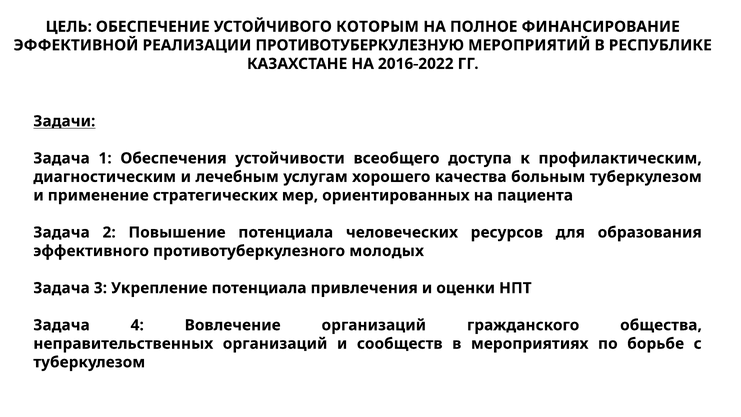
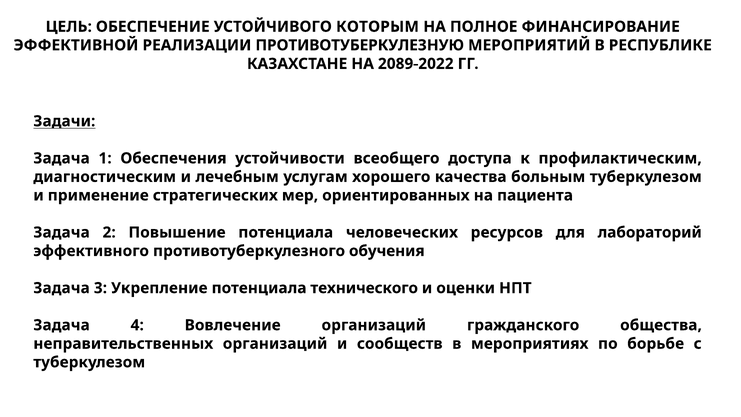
2016-2022: 2016-2022 -> 2089-2022
образования: образования -> лабораторий
молодых: молодых -> обучения
привлечения: привлечения -> технического
